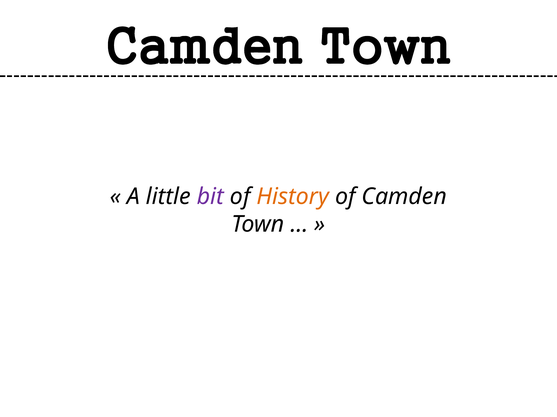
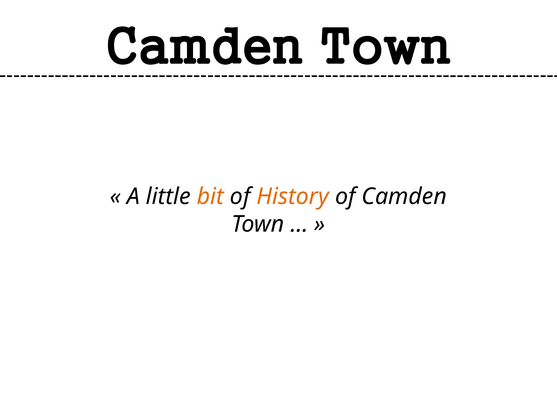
bit colour: purple -> orange
